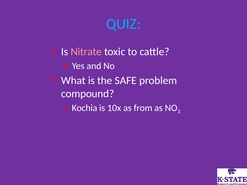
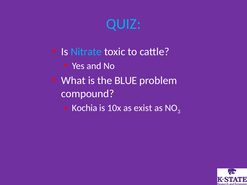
Nitrate colour: pink -> light blue
SAFE: SAFE -> BLUE
from: from -> exist
